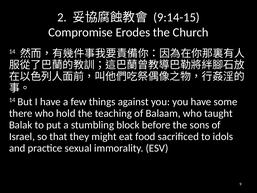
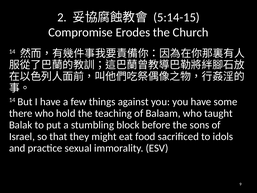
9:14-15: 9:14-15 -> 5:14-15
